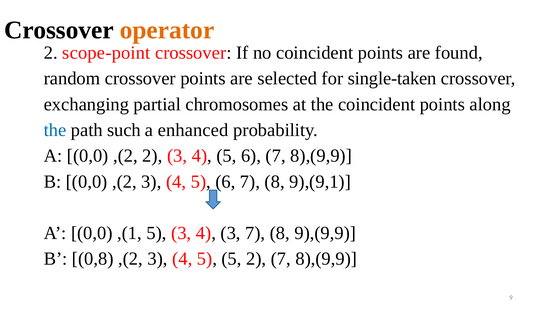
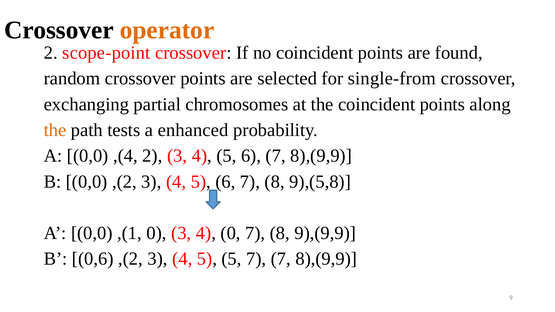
single-taken: single-taken -> single-from
the at (55, 130) colour: blue -> orange
such: such -> tests
A 0,0 ,(2: ,(2 -> ,(4
9),(9,1: 9),(9,1 -> 9),(5,8
,(1 5: 5 -> 0
4 3: 3 -> 0
0,8: 0,8 -> 0,6
5 2: 2 -> 7
